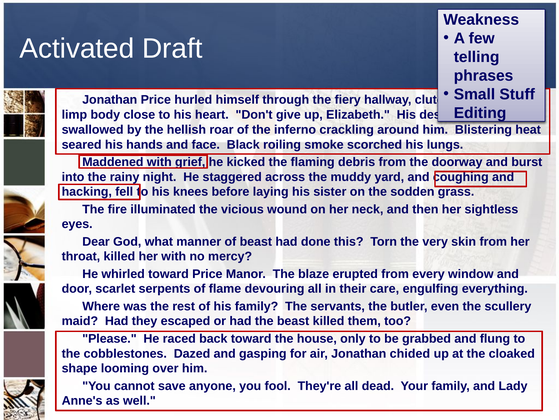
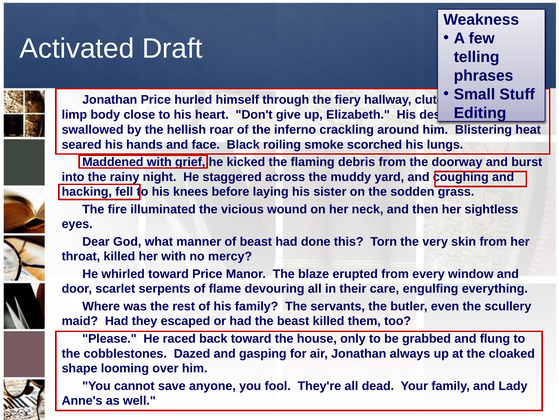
chided: chided -> always
